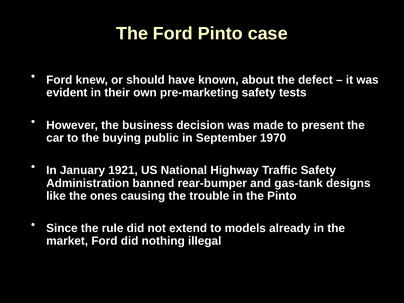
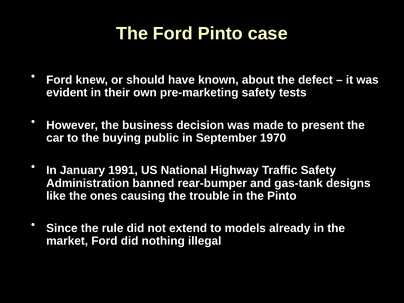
1921: 1921 -> 1991
